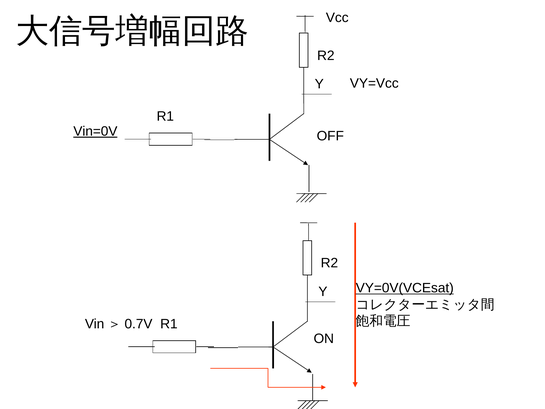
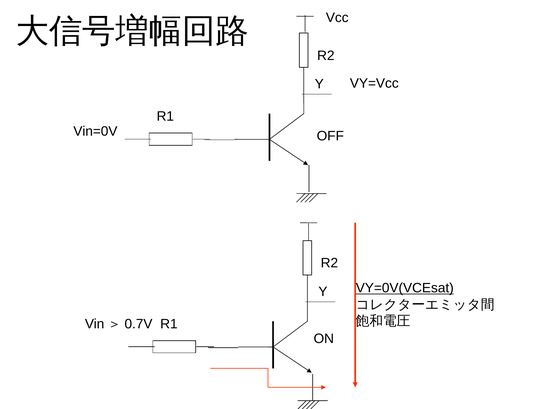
Vin=0V underline: present -> none
